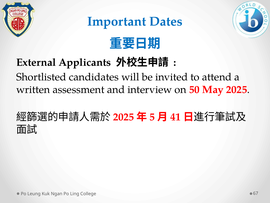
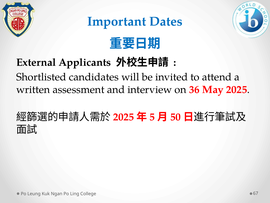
50: 50 -> 36
41: 41 -> 50
